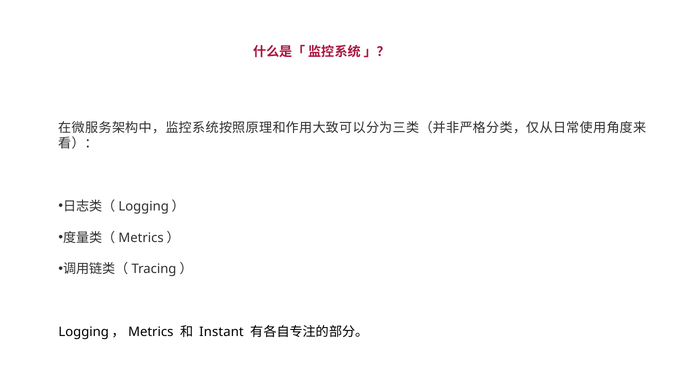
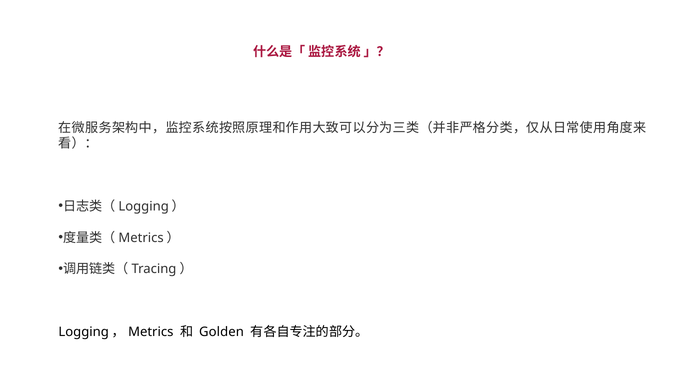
Instant: Instant -> Golden
